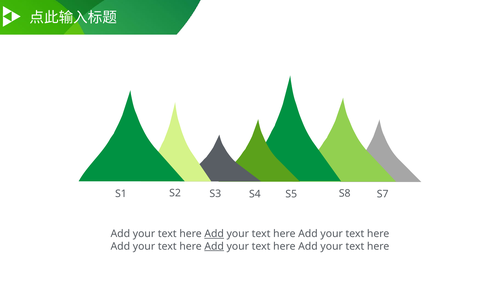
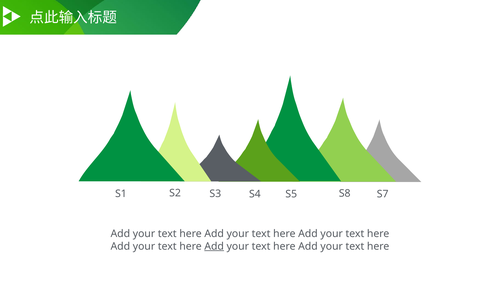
Add at (214, 234) underline: present -> none
